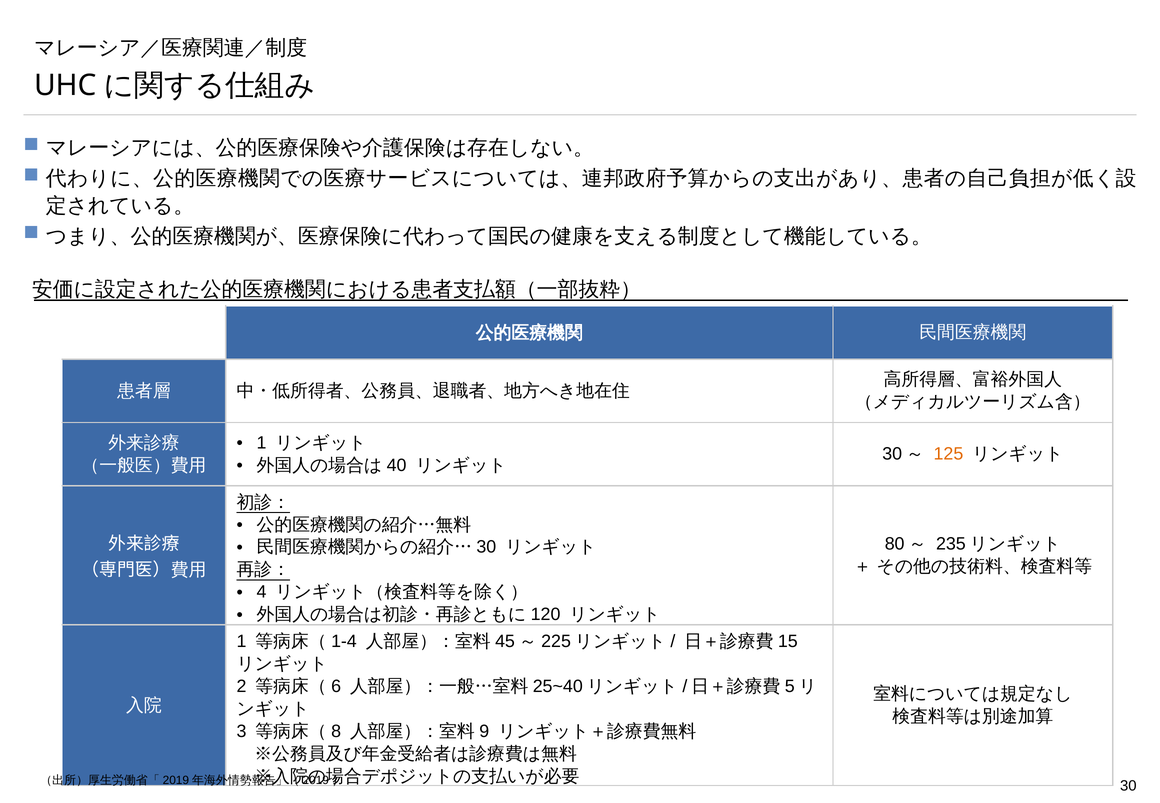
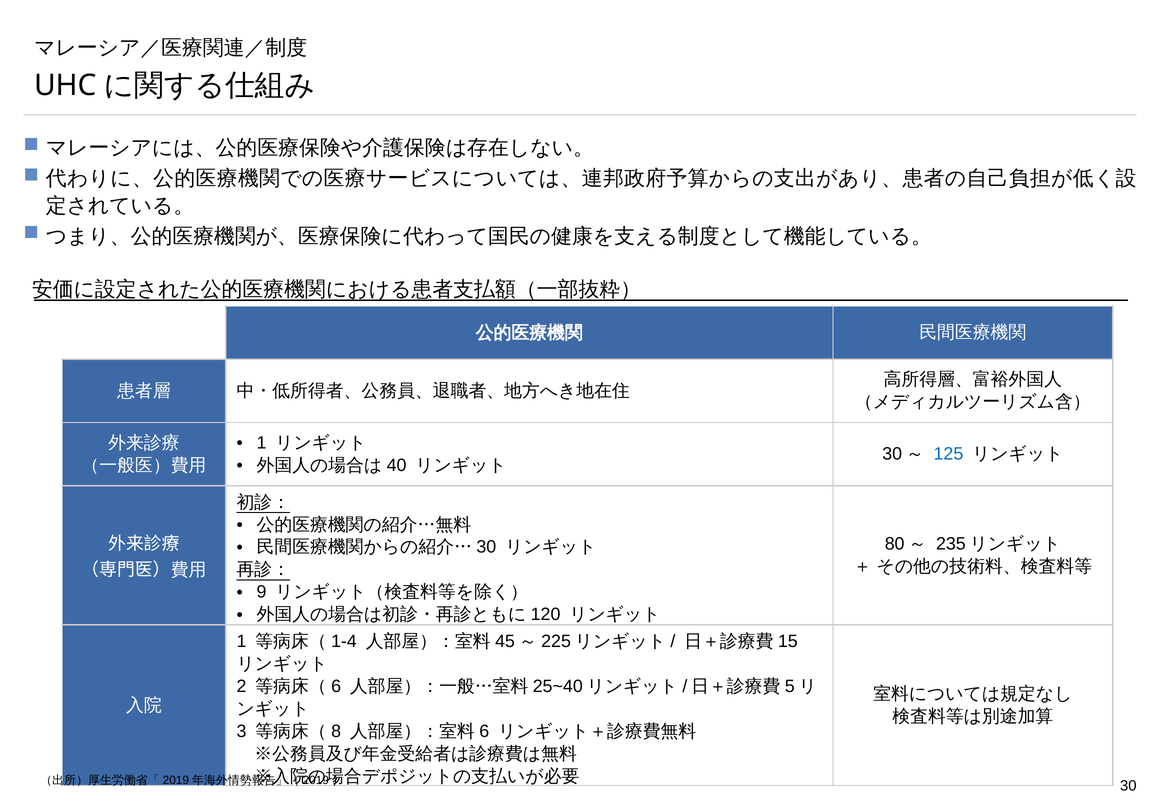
125 colour: orange -> blue
4: 4 -> 9
9 at (484, 731): 9 -> 6
